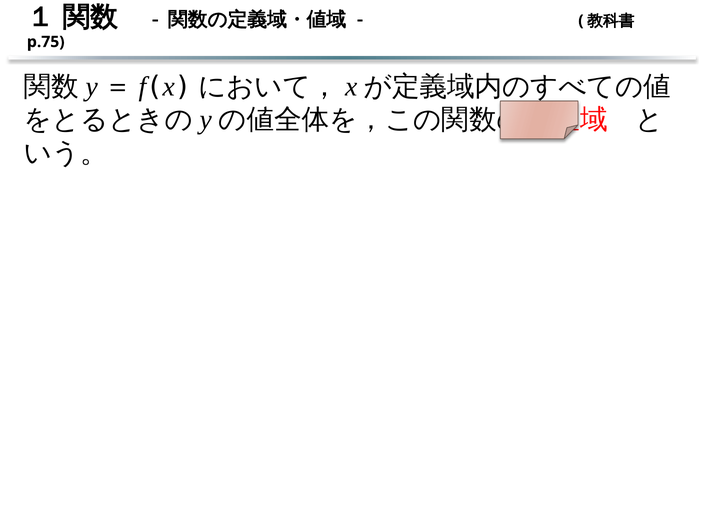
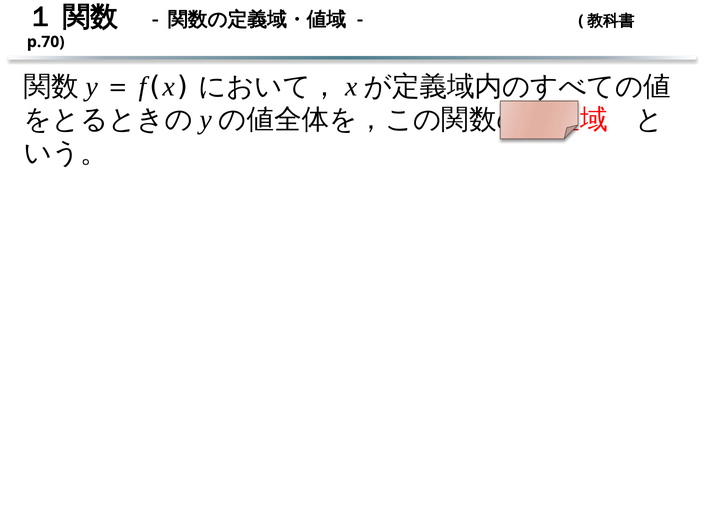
p.75: p.75 -> p.70
